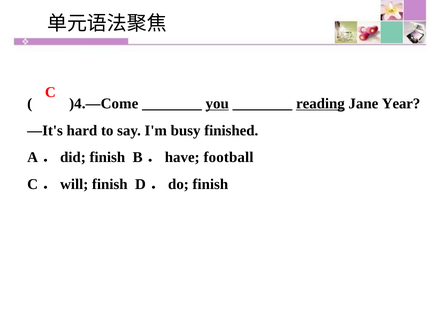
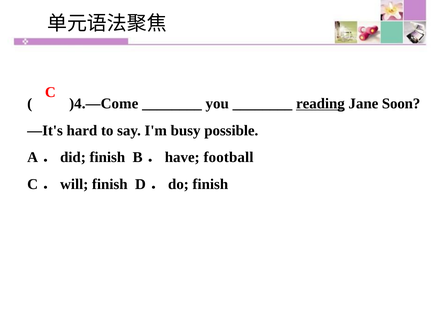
you underline: present -> none
Year: Year -> Soon
finished: finished -> possible
